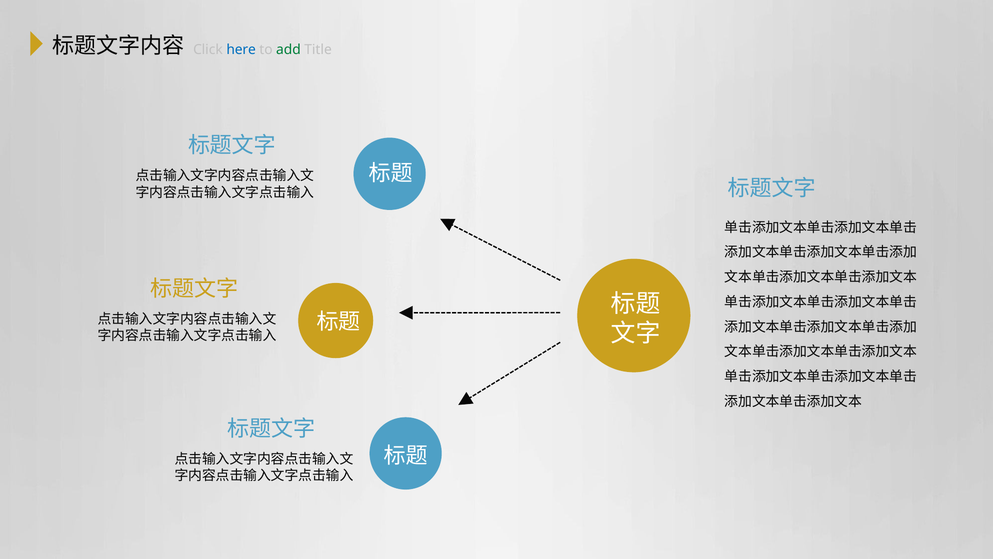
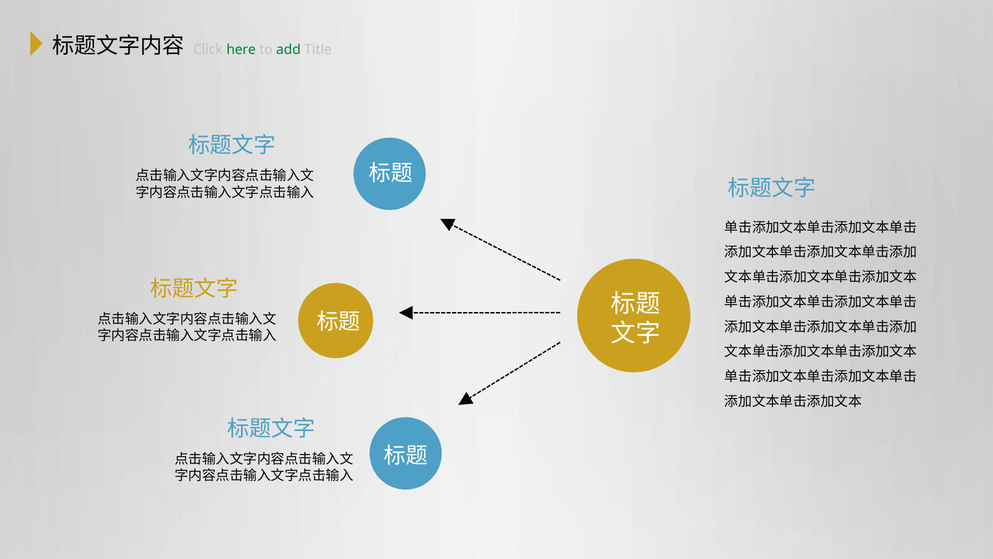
here colour: blue -> green
